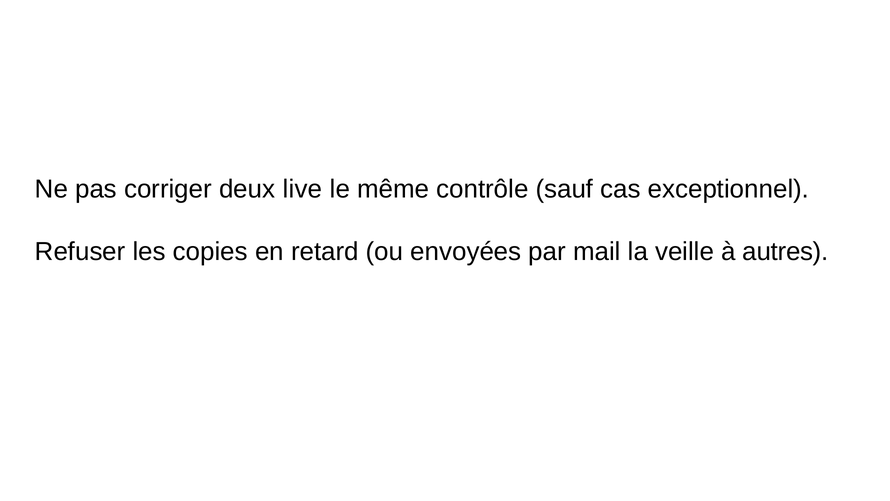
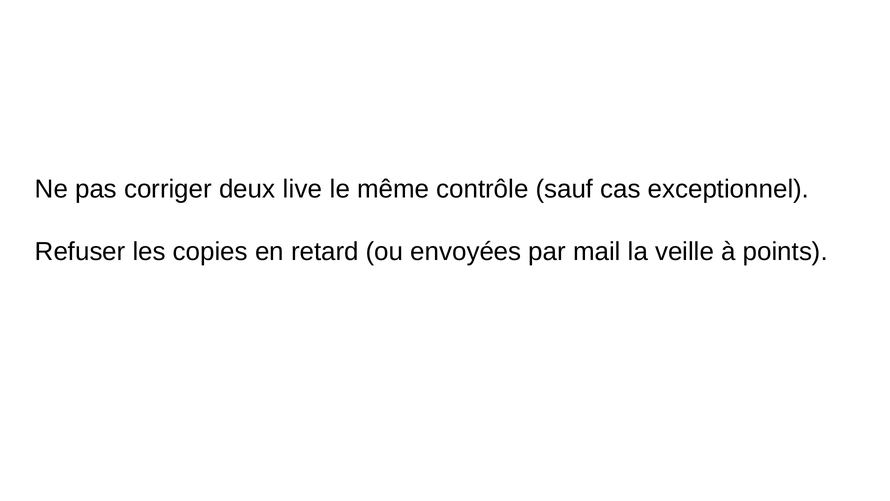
autres: autres -> points
